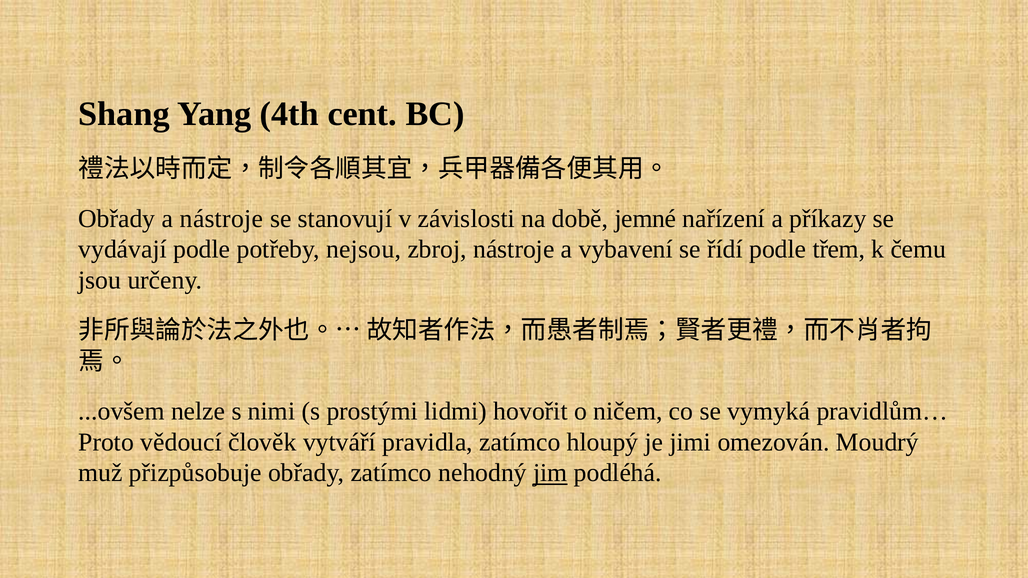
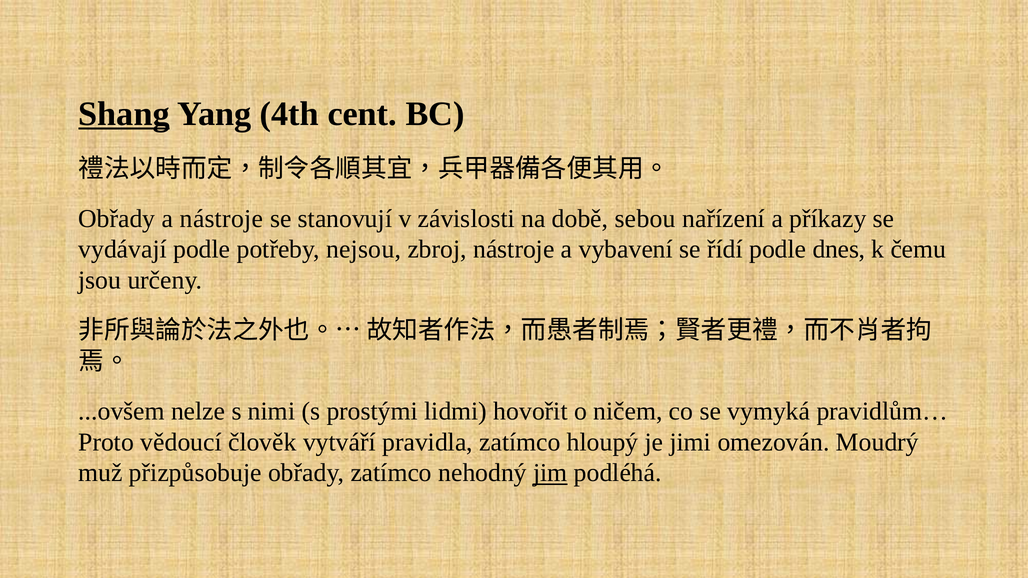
Shang underline: none -> present
jemné: jemné -> sebou
třem: třem -> dnes
